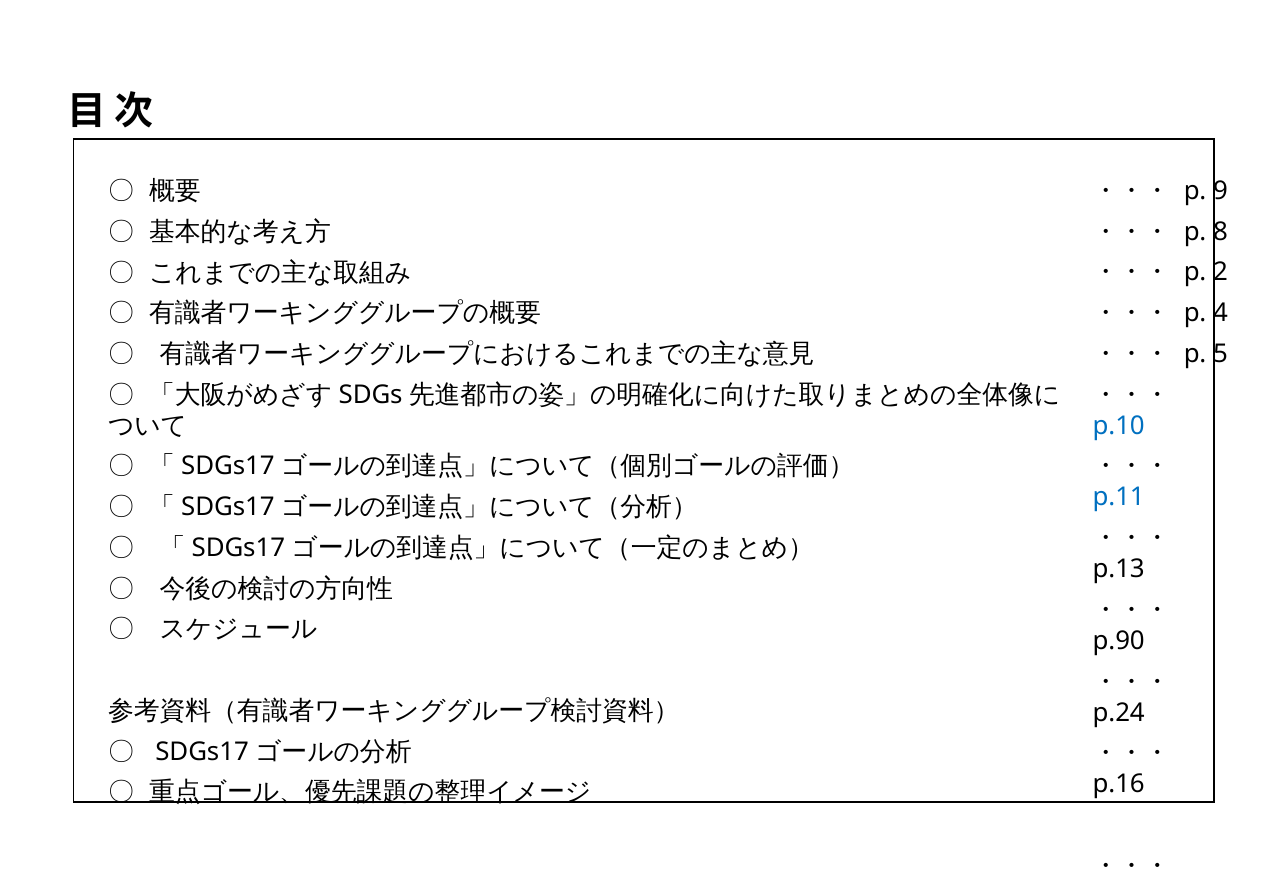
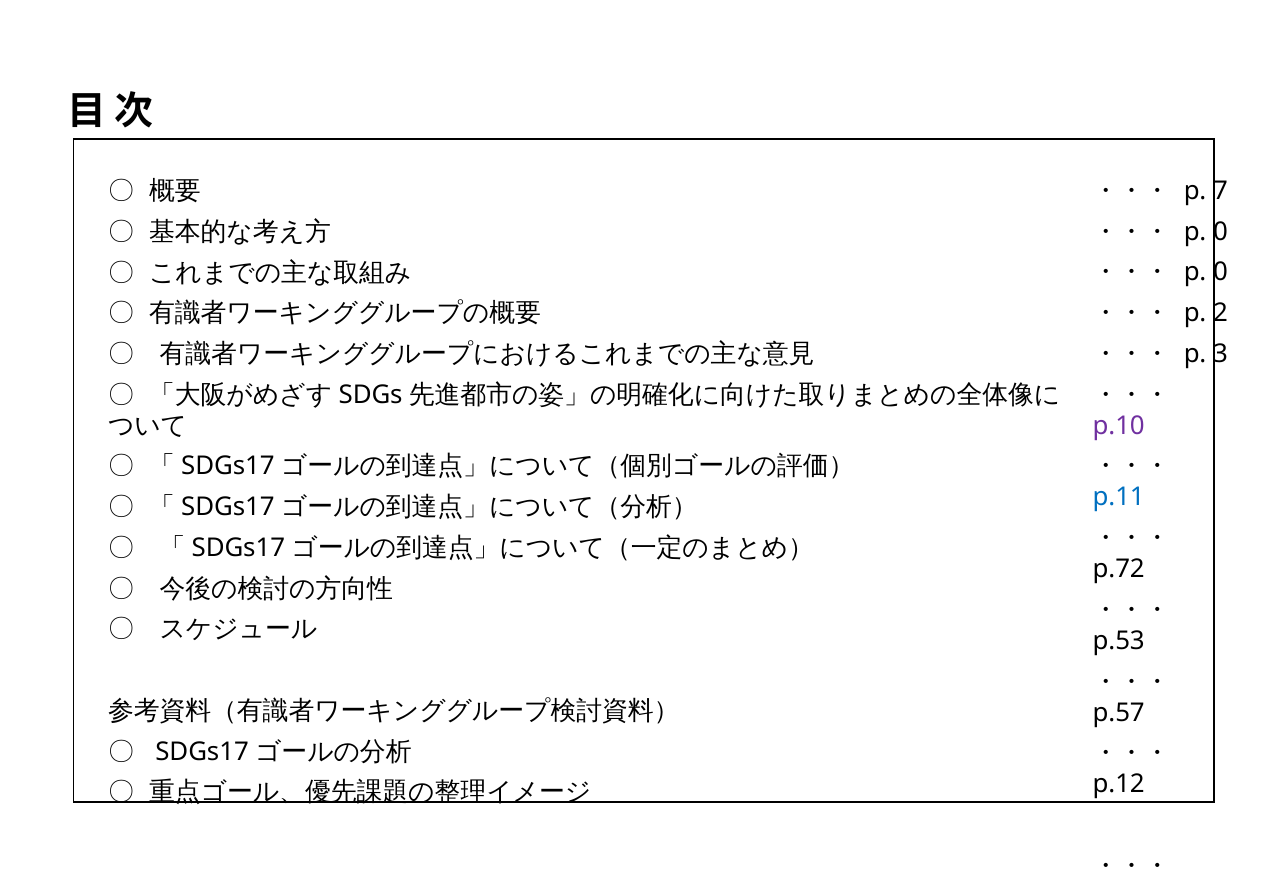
9: 9 -> 7
8 at (1221, 232): 8 -> 0
2 at (1221, 273): 2 -> 0
4: 4 -> 2
5: 5 -> 3
p.10 colour: blue -> purple
p.13: p.13 -> p.72
p.90: p.90 -> p.53
p.24: p.24 -> p.57
p.16: p.16 -> p.12
